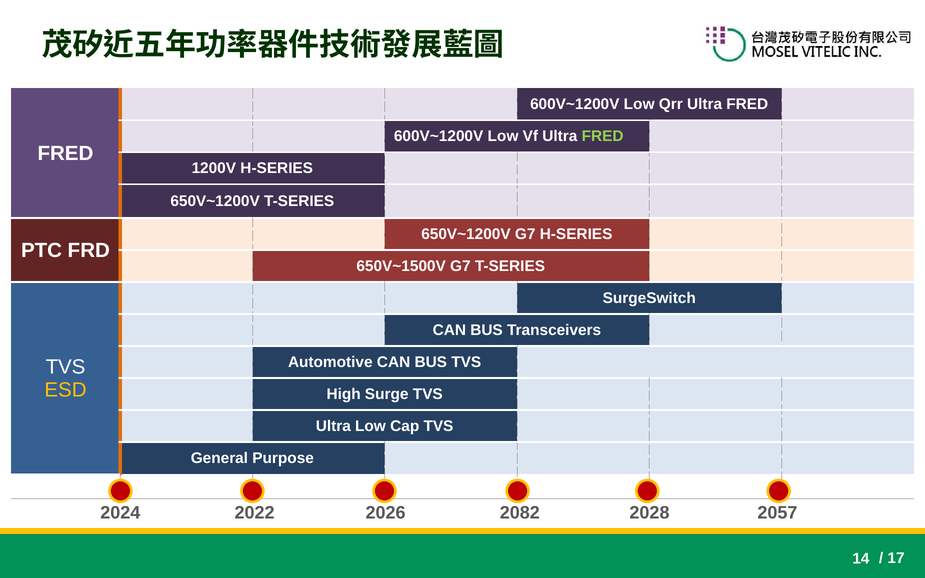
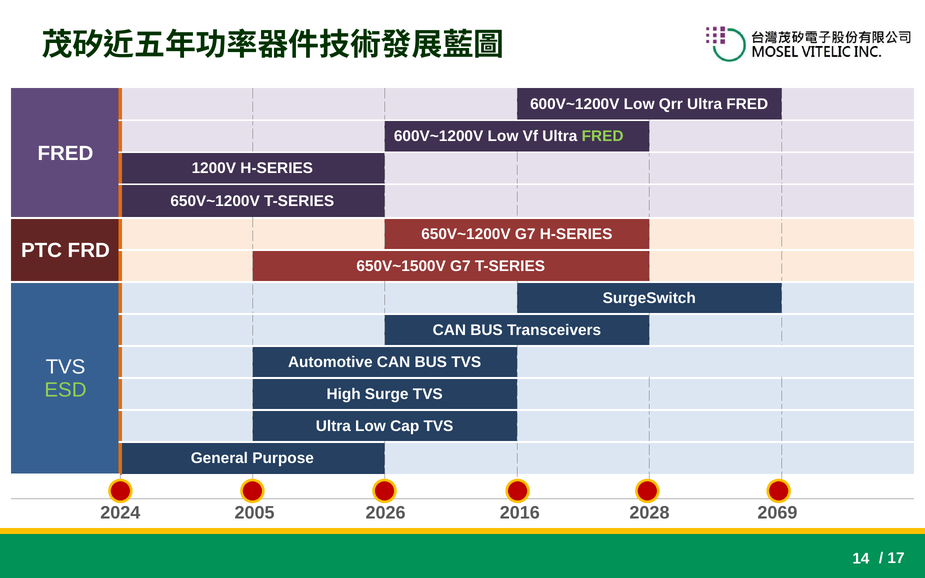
ESD colour: yellow -> light green
2022: 2022 -> 2005
2082: 2082 -> 2016
2057: 2057 -> 2069
